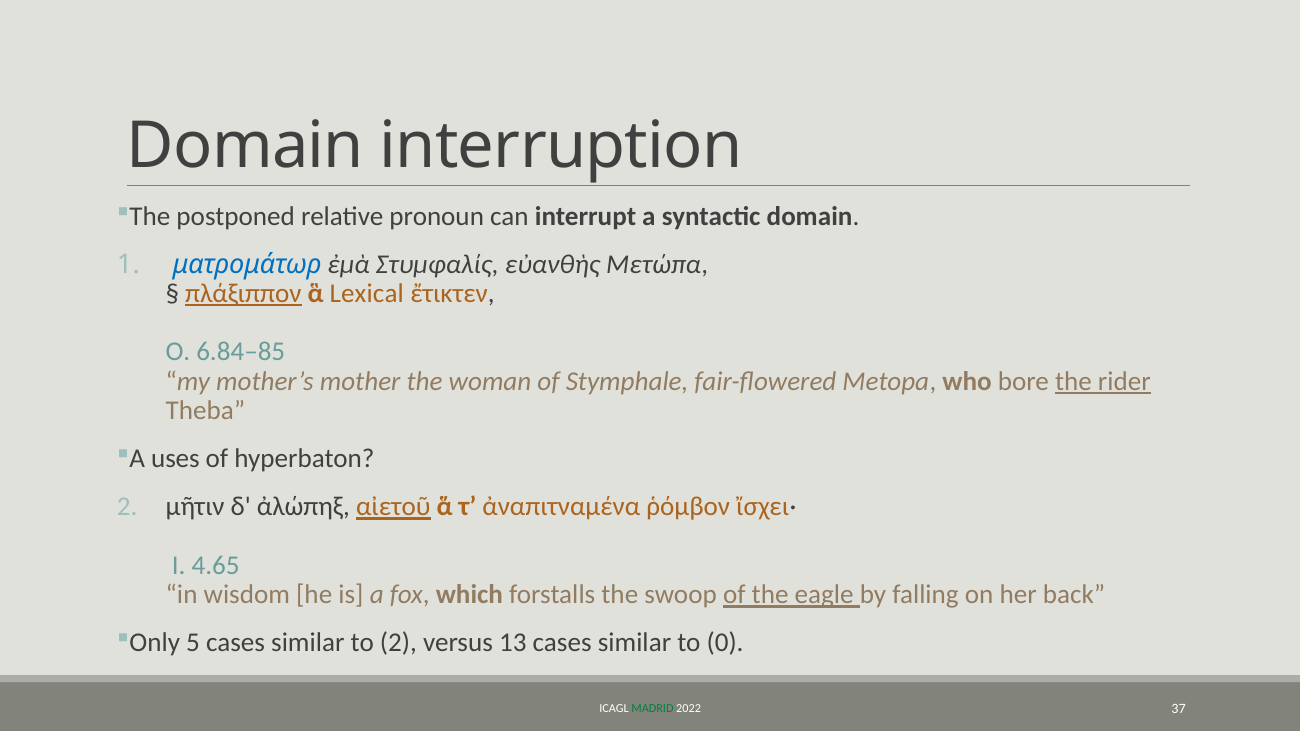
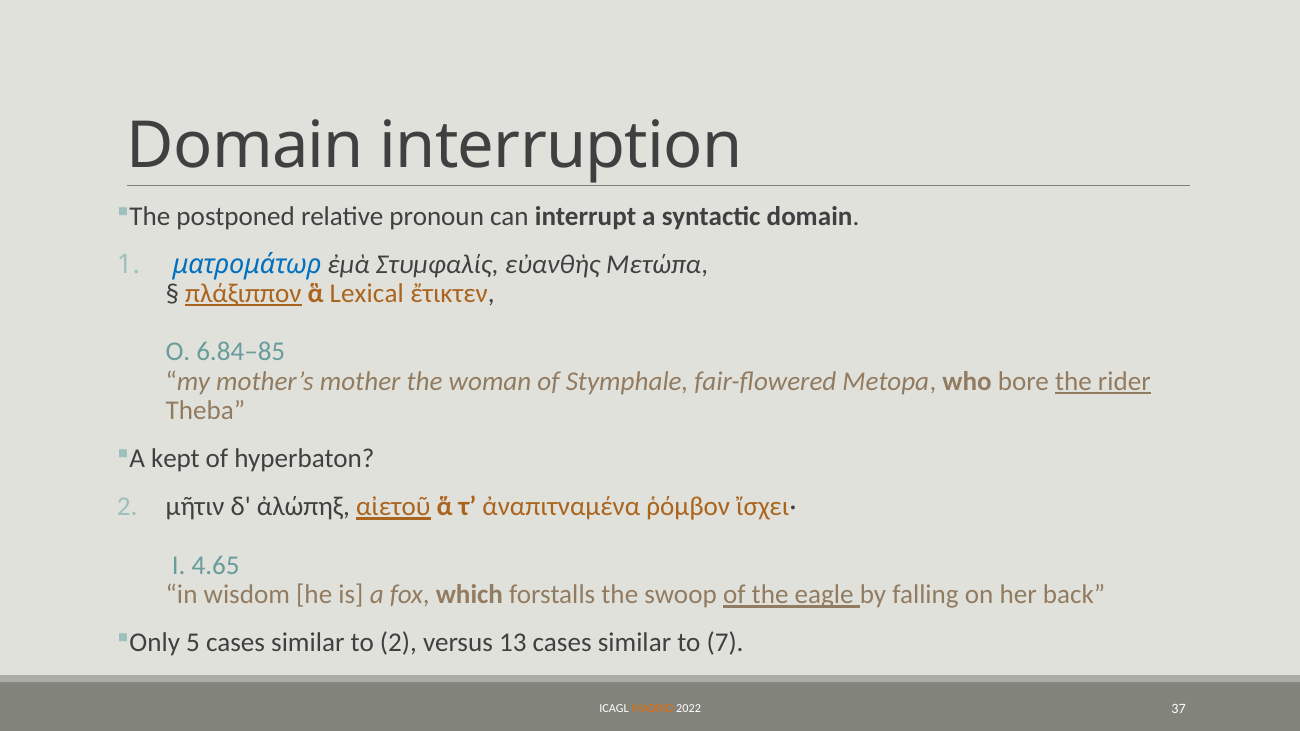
uses: uses -> kept
0: 0 -> 7
MADRID colour: green -> orange
